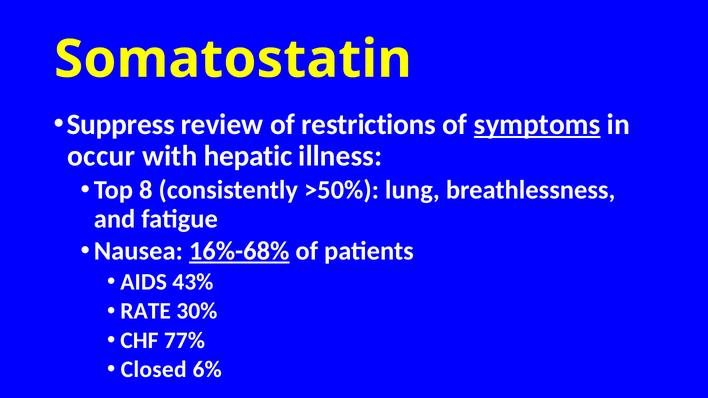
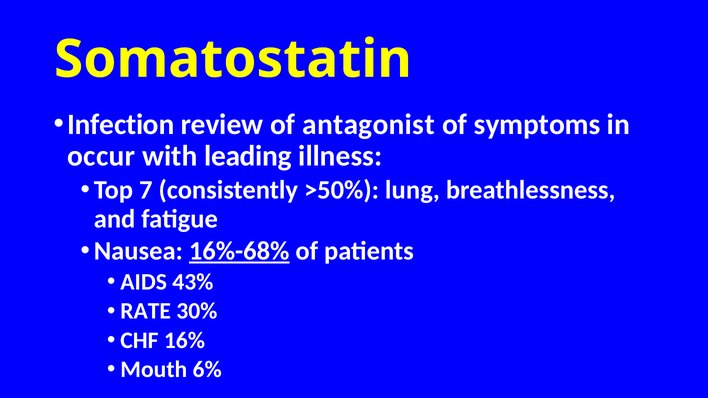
Suppress: Suppress -> Infection
restrictions: restrictions -> antagonist
symptoms underline: present -> none
hepatic: hepatic -> leading
8: 8 -> 7
77%: 77% -> 16%
Closed: Closed -> Mouth
